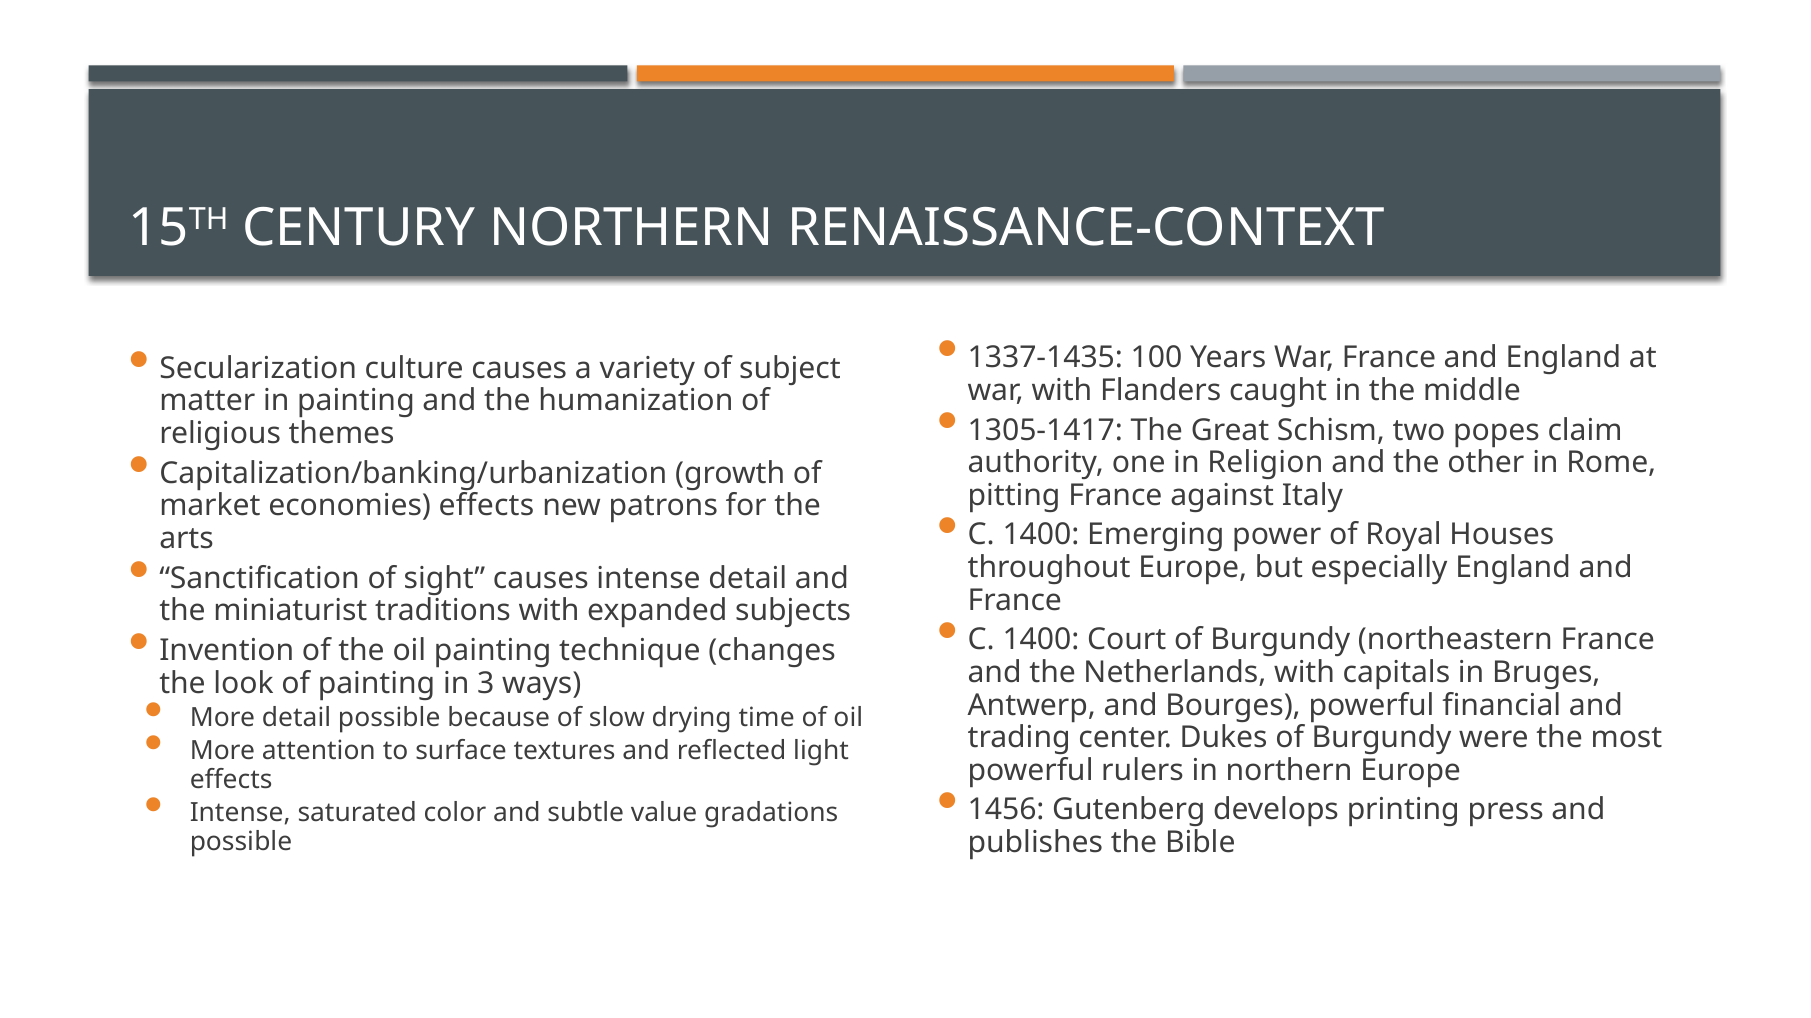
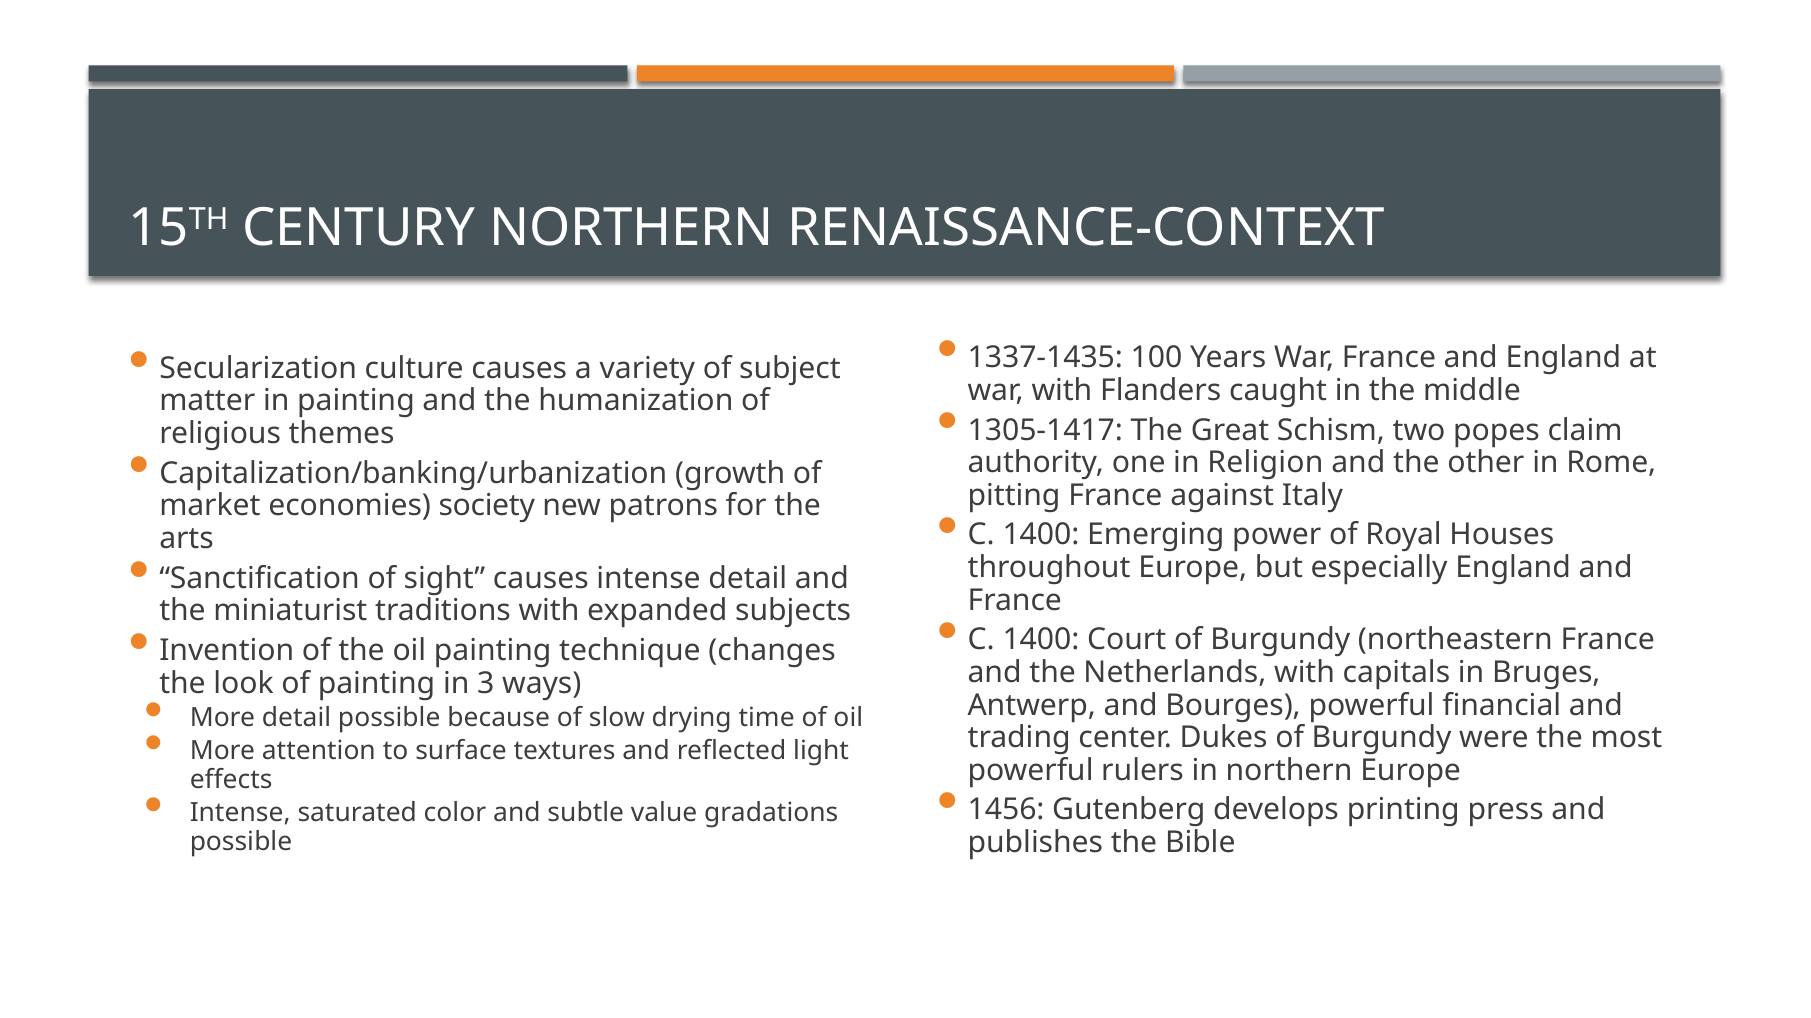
economies effects: effects -> society
